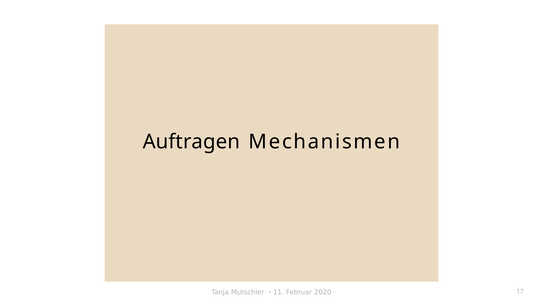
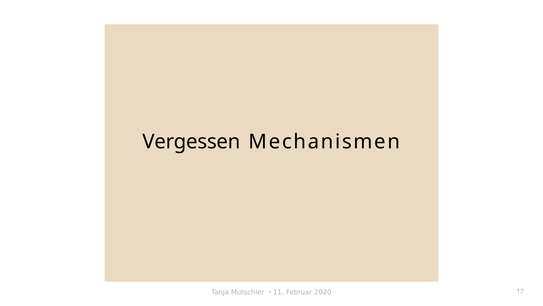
Auftragen: Auftragen -> Vergessen
